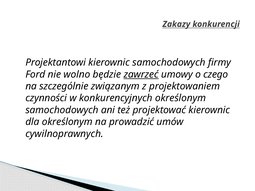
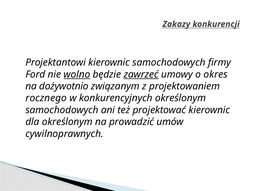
wolno underline: none -> present
czego: czego -> okres
szczególnie: szczególnie -> dożywotnio
czynności: czynności -> rocznego
